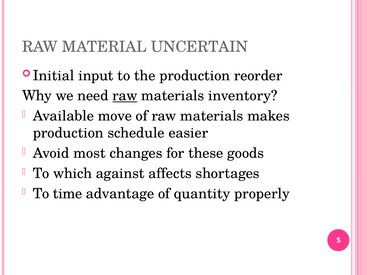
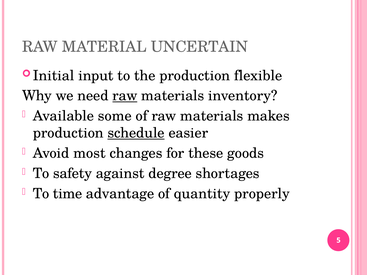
reorder: reorder -> flexible
move: move -> some
schedule underline: none -> present
which: which -> safety
affects: affects -> degree
